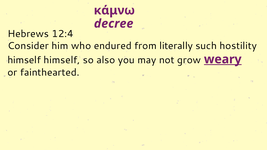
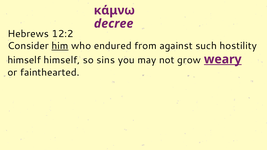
12:4: 12:4 -> 12:2
him underline: none -> present
literally: literally -> against
also: also -> sins
